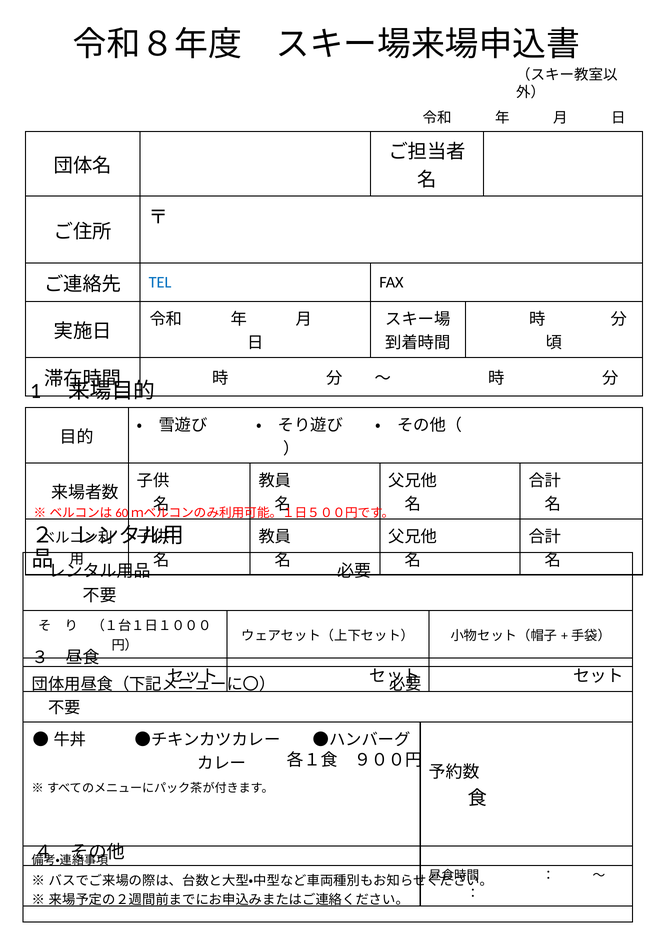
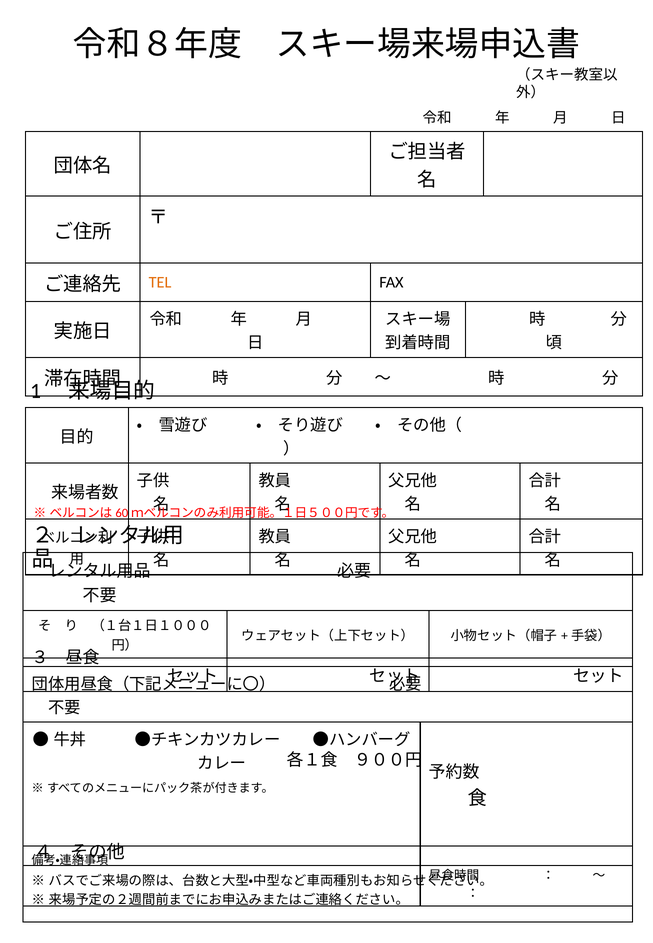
TEL colour: blue -> orange
